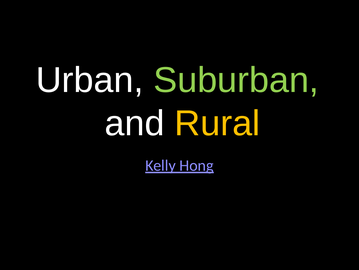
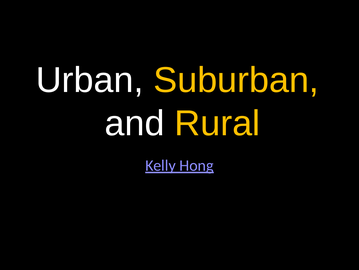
Suburban colour: light green -> yellow
